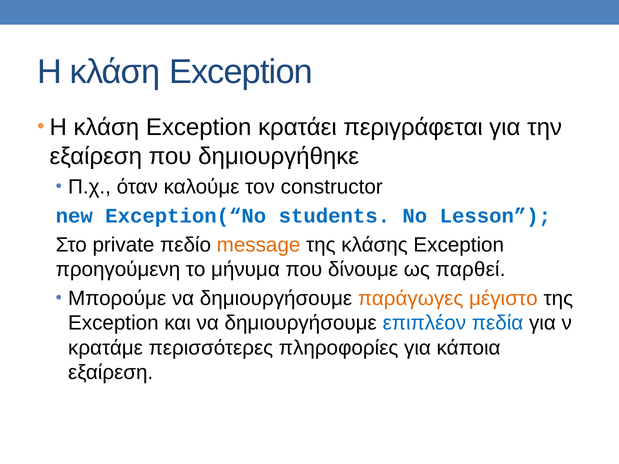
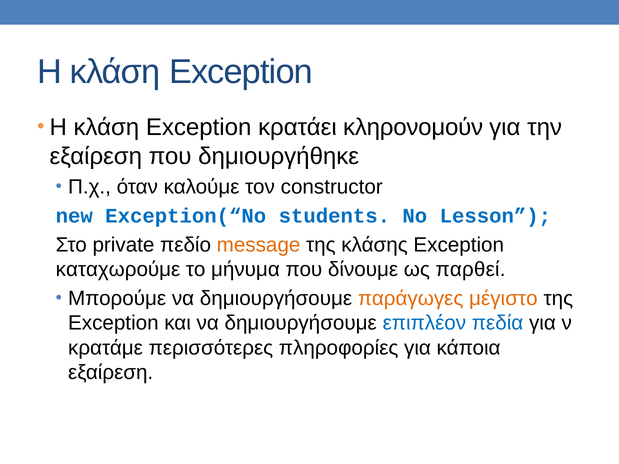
περιγράφεται: περιγράφεται -> κληρονομούν
προηγούμενη: προηγούμενη -> καταχωρούμε
